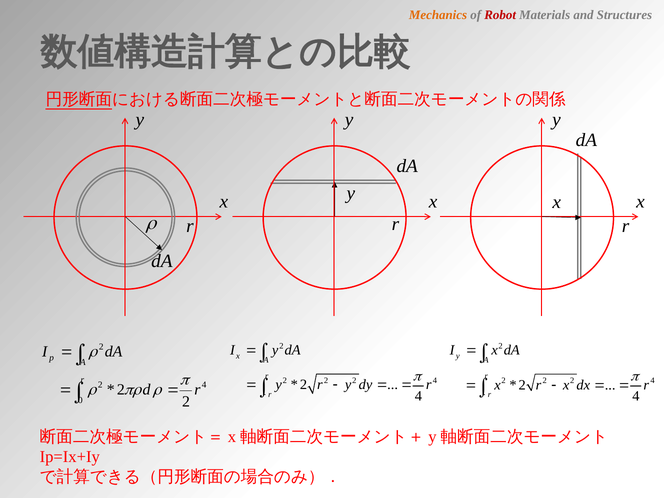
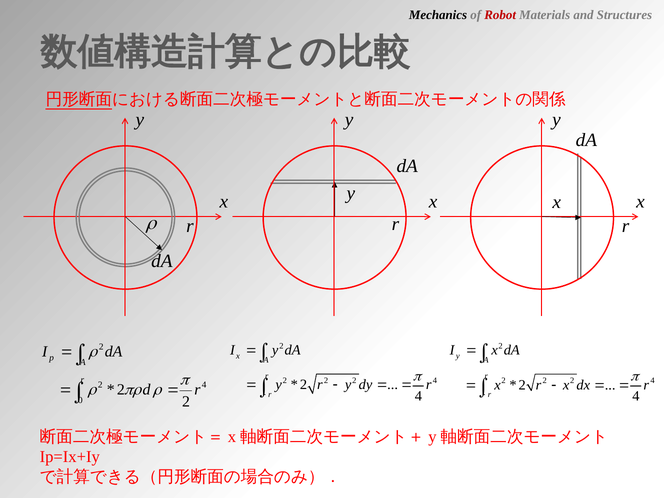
Mechanics colour: orange -> black
